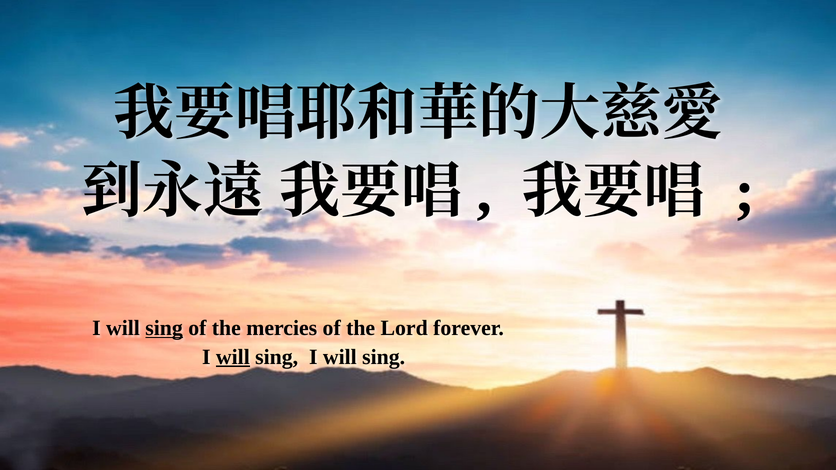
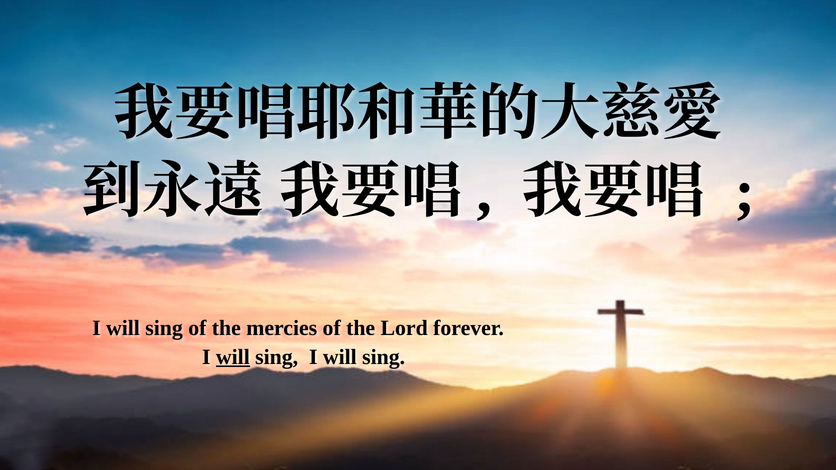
sing at (164, 328) underline: present -> none
